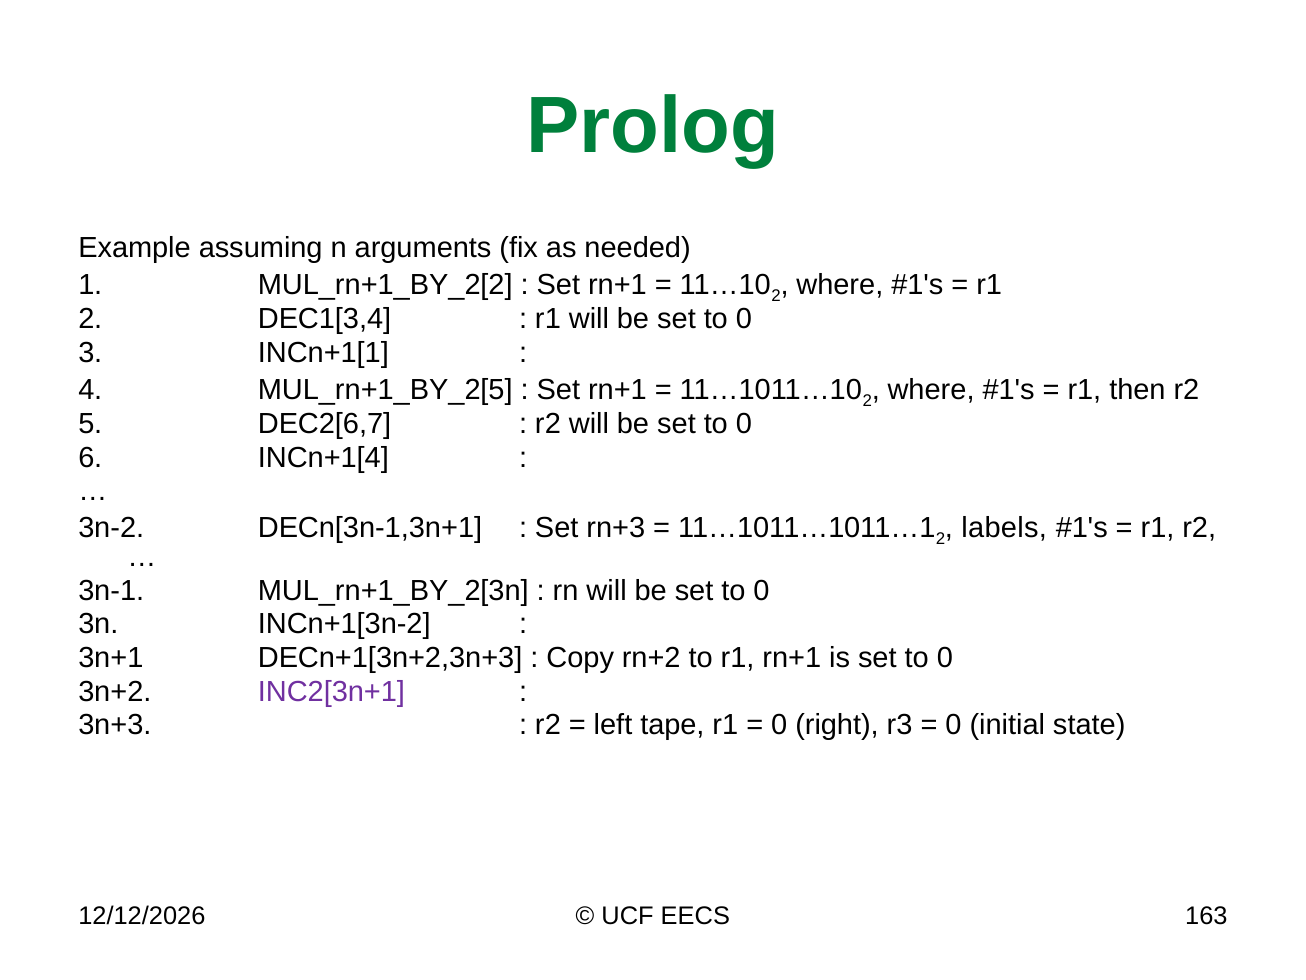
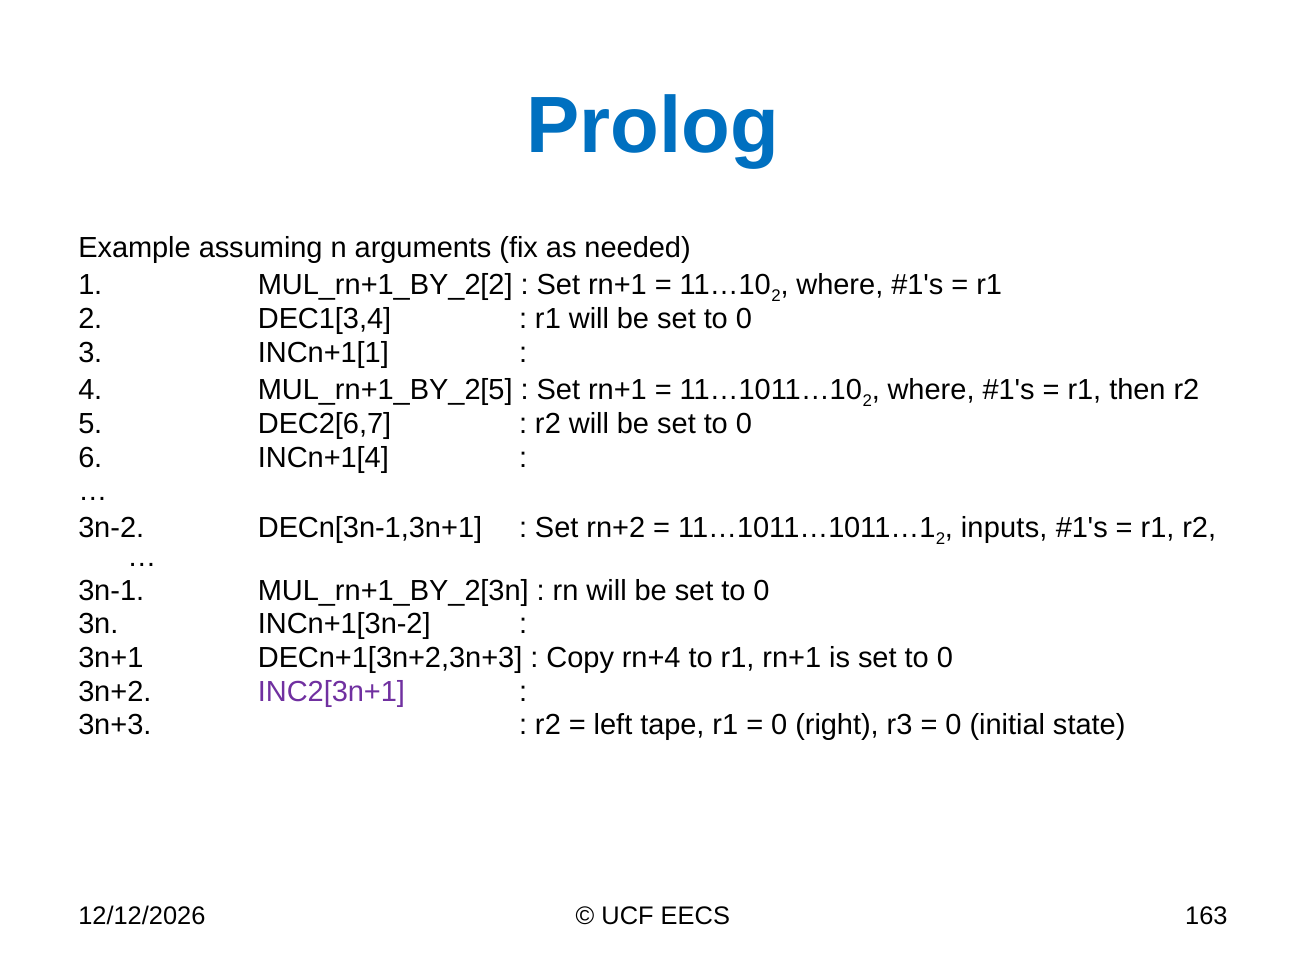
Prolog colour: green -> blue
rn+3: rn+3 -> rn+2
labels: labels -> inputs
rn+2: rn+2 -> rn+4
